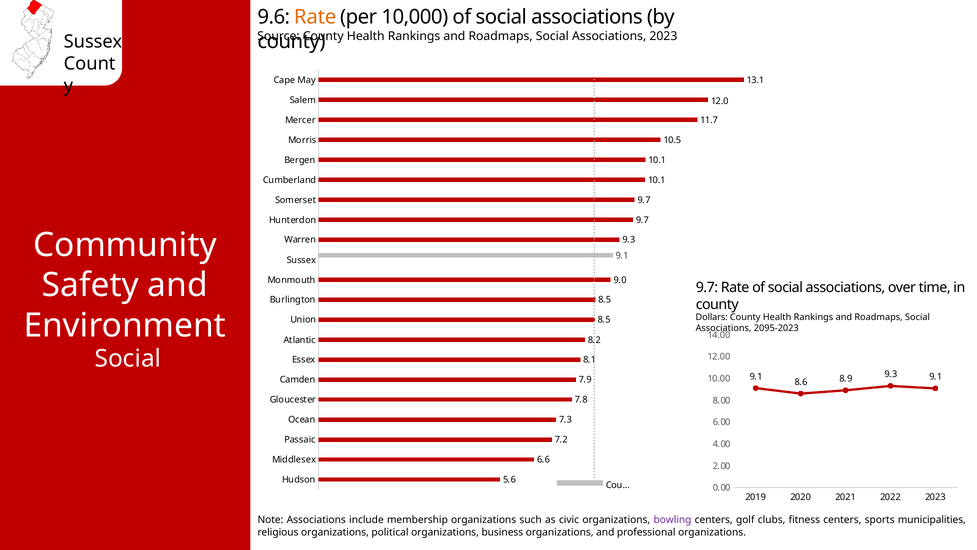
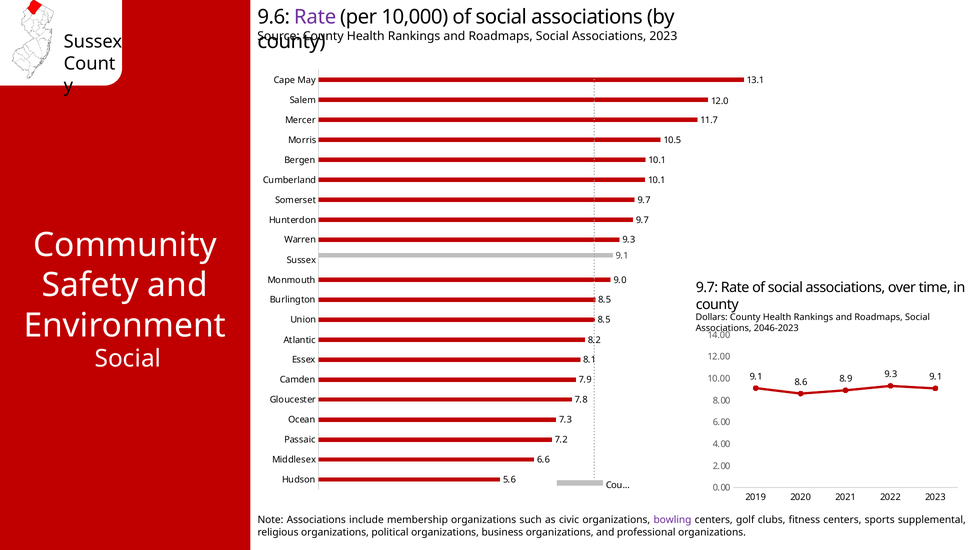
Rate at (315, 17) colour: orange -> purple
2095-2023: 2095-2023 -> 2046-2023
municipalities: municipalities -> supplemental
